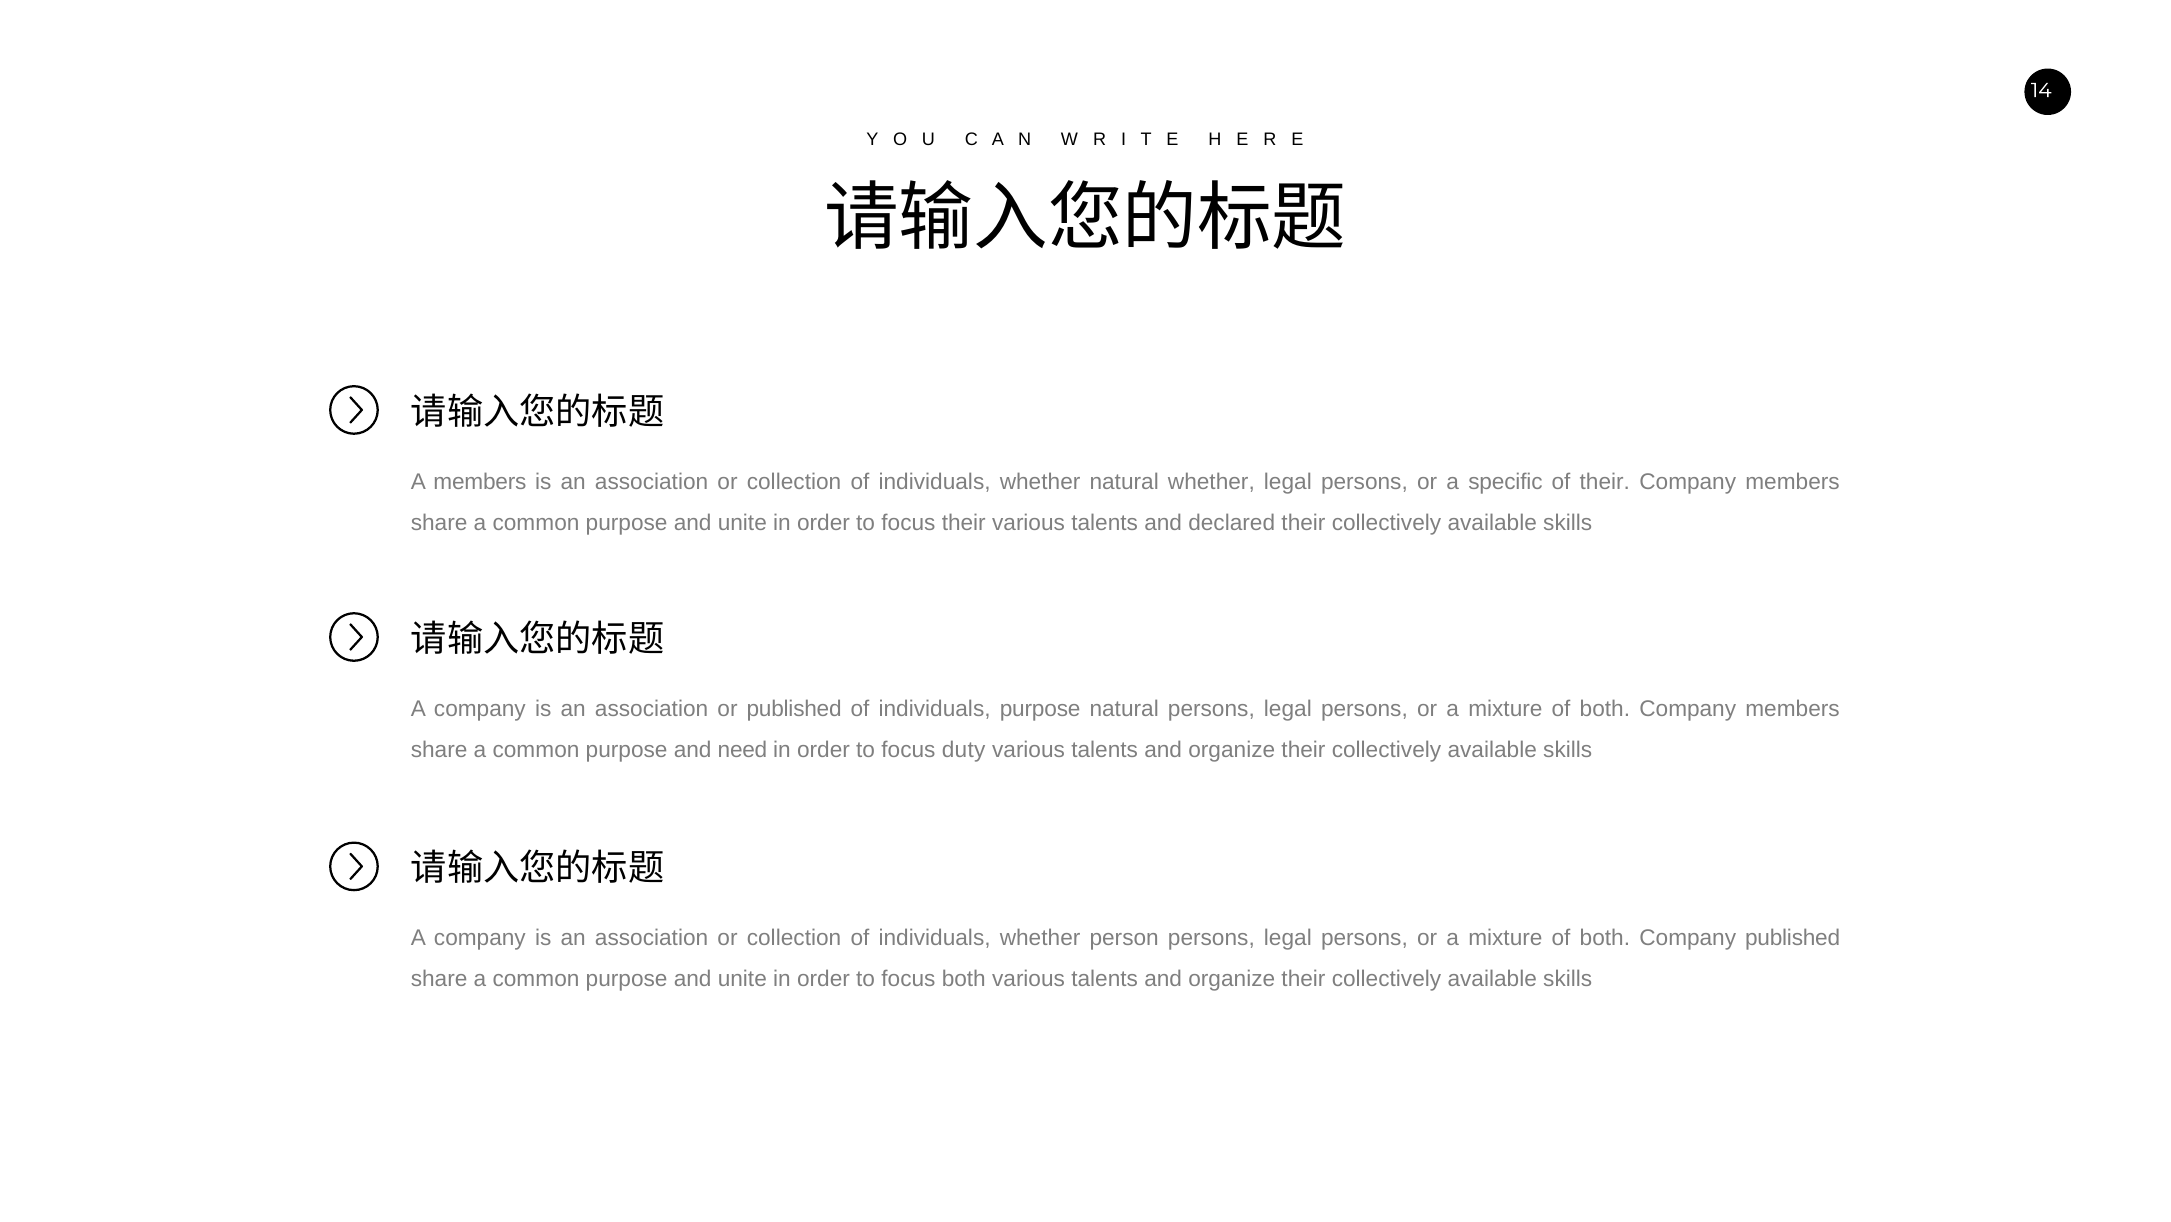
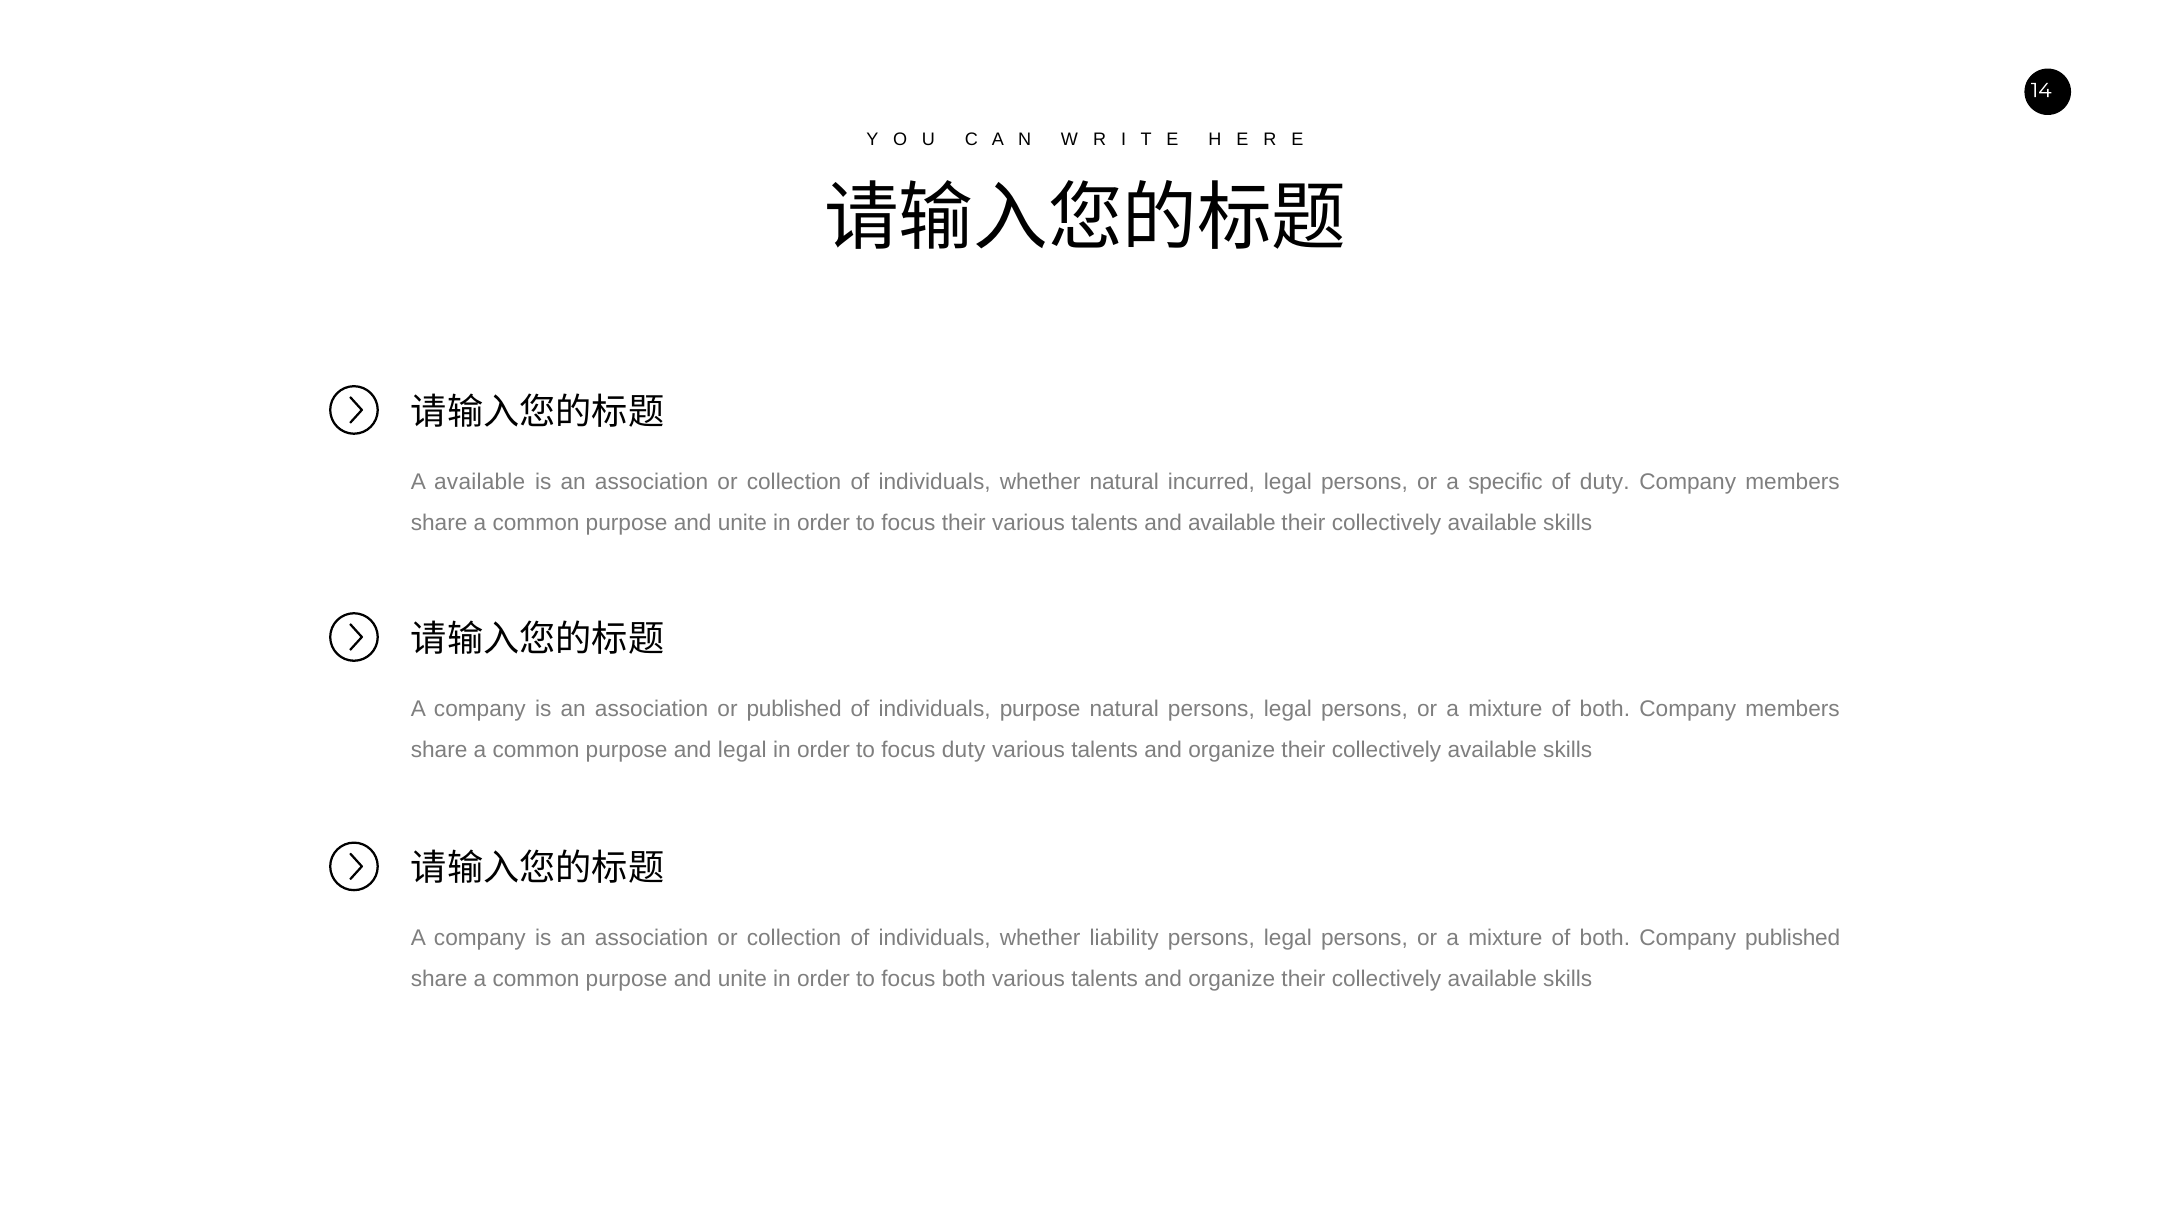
A members: members -> available
natural whether: whether -> incurred
of their: their -> duty
and declared: declared -> available
and need: need -> legal
person: person -> liability
